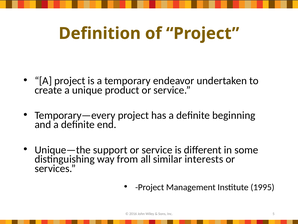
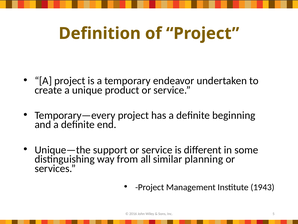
interests: interests -> planning
1995: 1995 -> 1943
